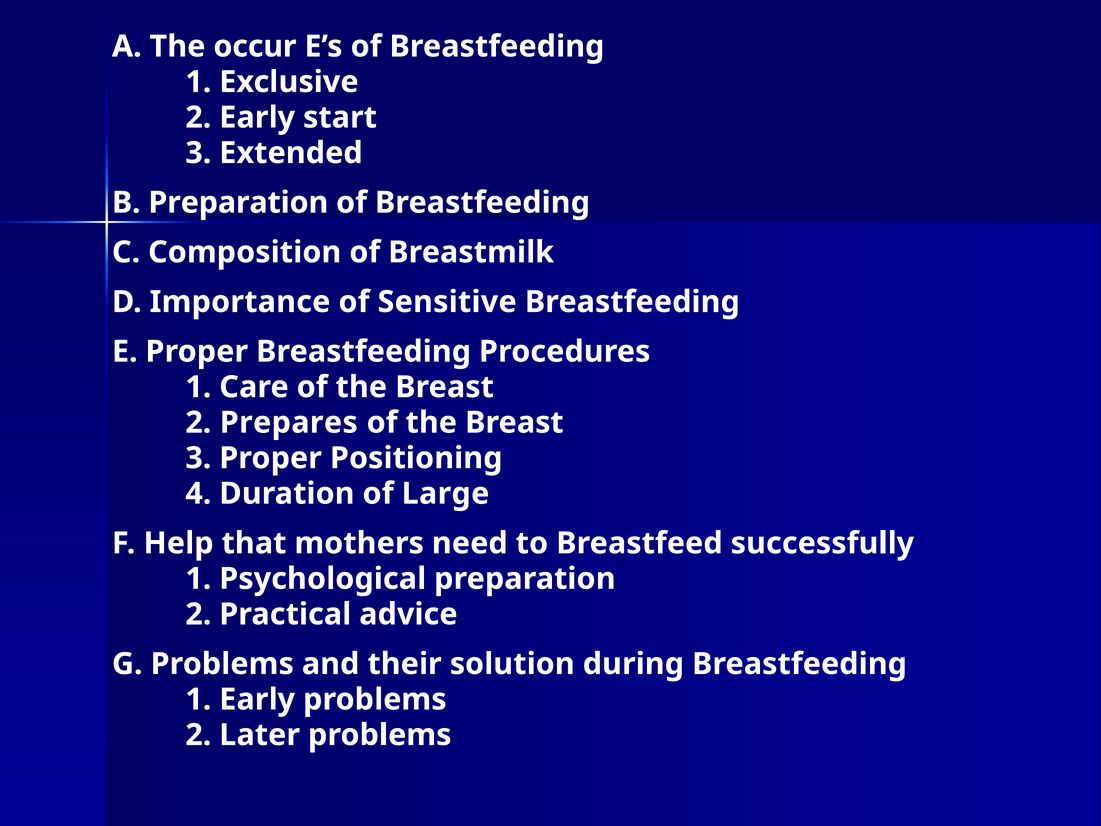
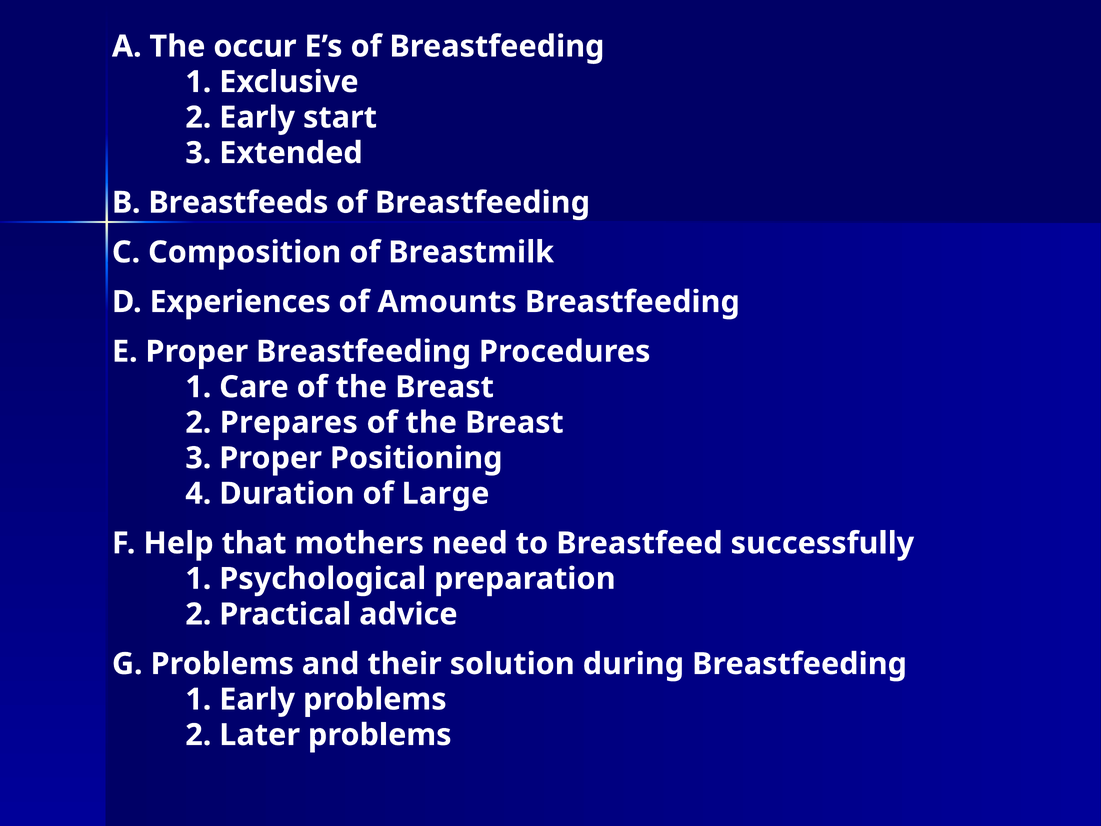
B Preparation: Preparation -> Breastfeeds
Importance: Importance -> Experiences
Sensitive: Sensitive -> Amounts
